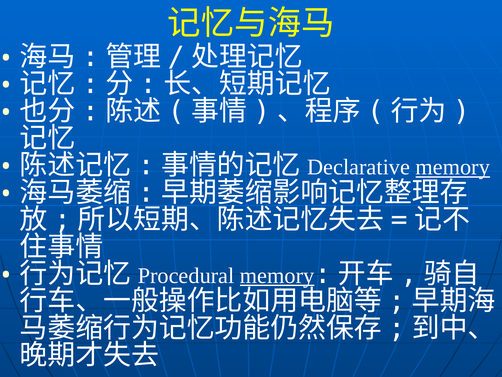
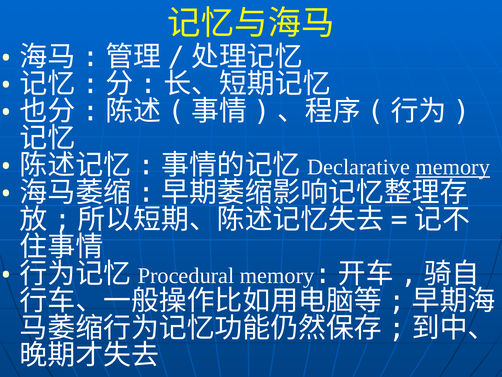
memory at (277, 275) underline: present -> none
